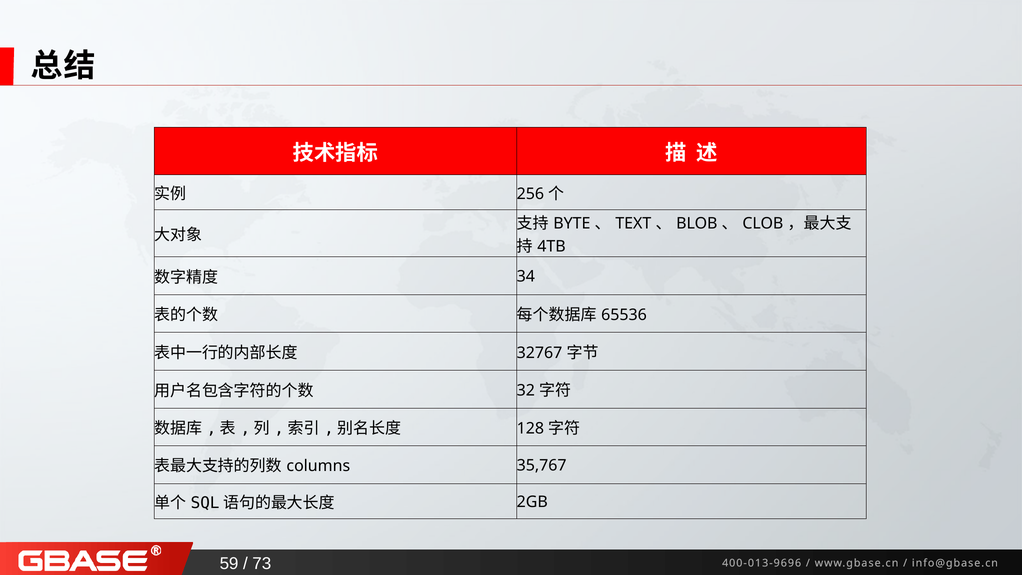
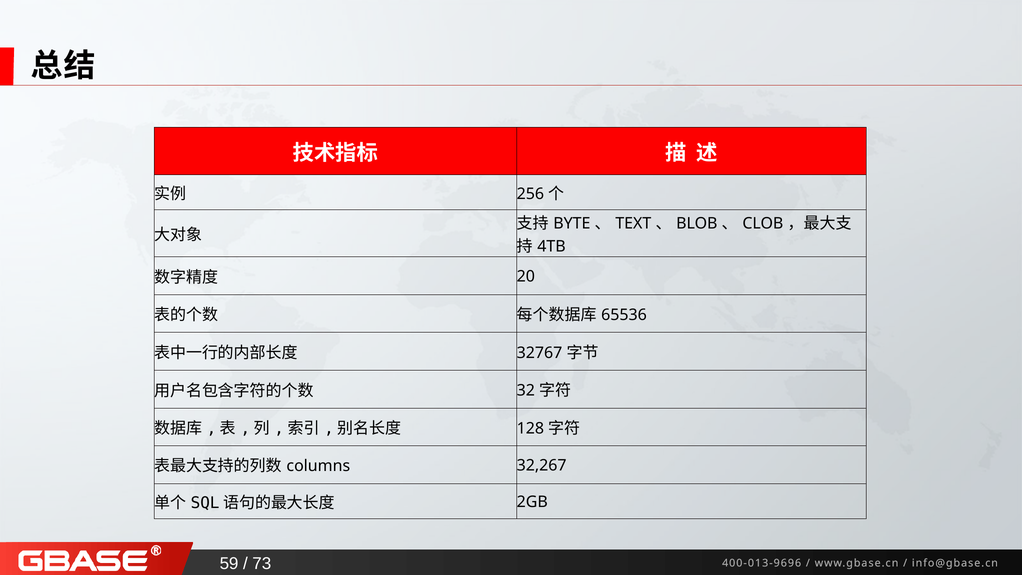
34: 34 -> 20
35,767: 35,767 -> 32,267
